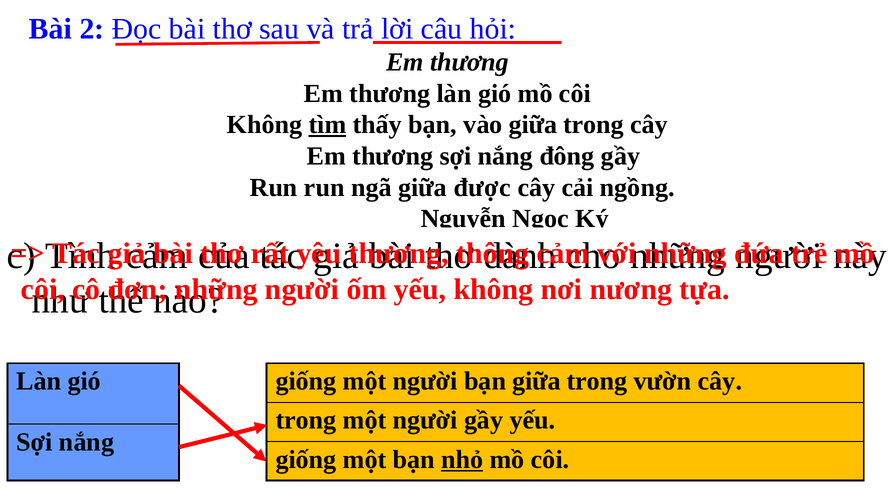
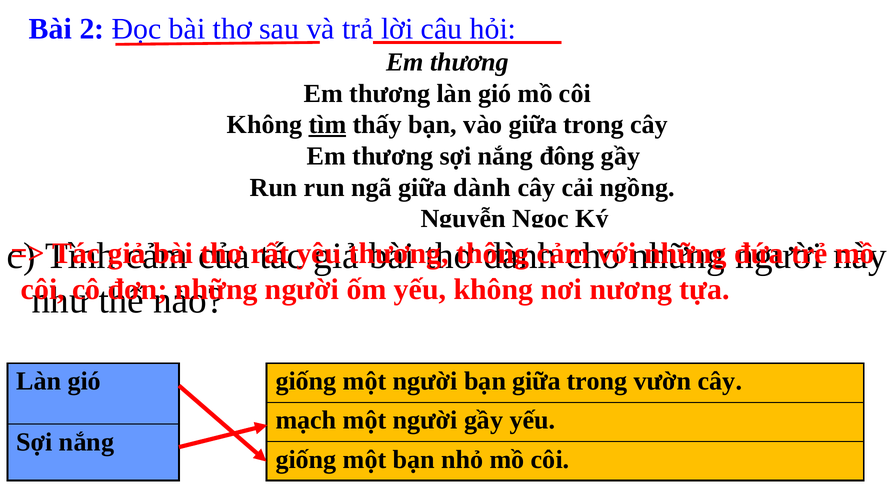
giữa được: được -> dành
trong at (306, 421): trong -> mạch
nhỏ underline: present -> none
